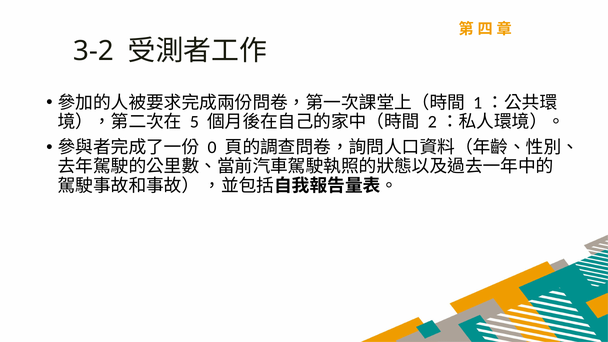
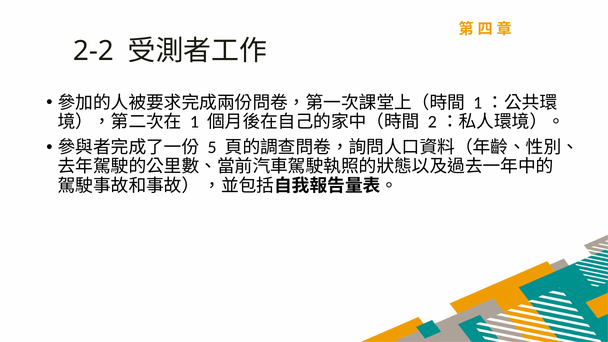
3-2: 3-2 -> 2-2
5: 5 -> 1
0: 0 -> 5
